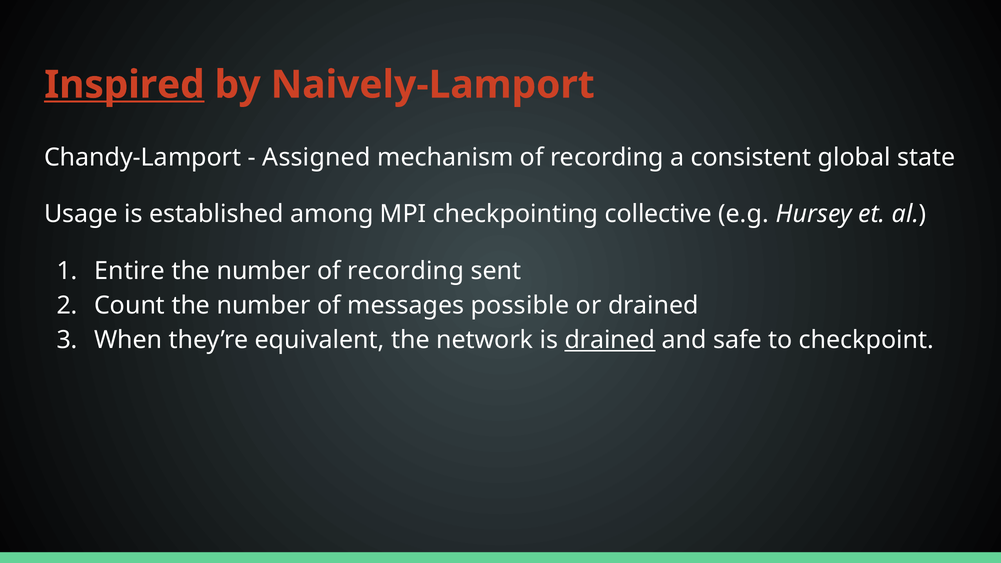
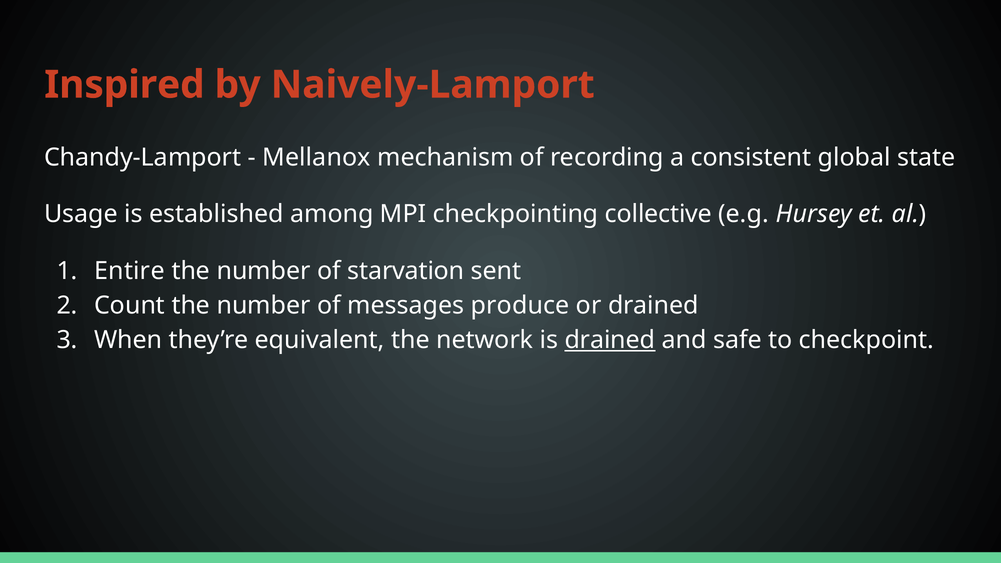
Inspired underline: present -> none
Assigned: Assigned -> Mellanox
number of recording: recording -> starvation
possible: possible -> produce
